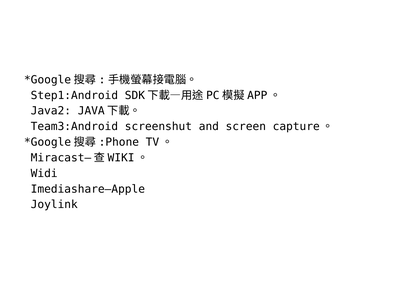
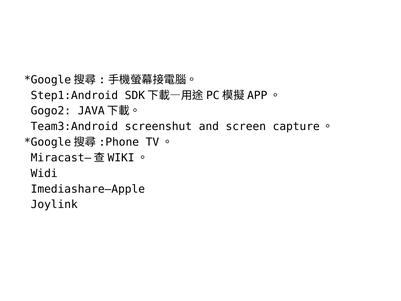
Java2: Java2 -> Gogo2
